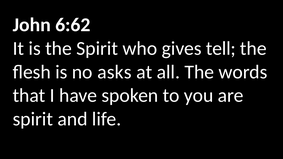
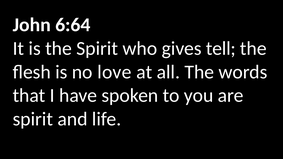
6:62: 6:62 -> 6:64
asks: asks -> love
